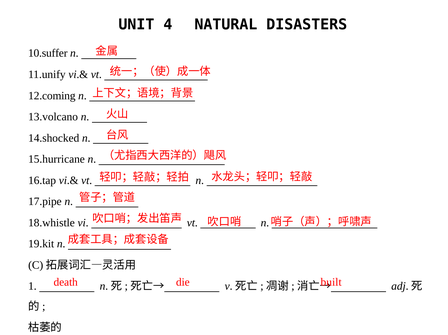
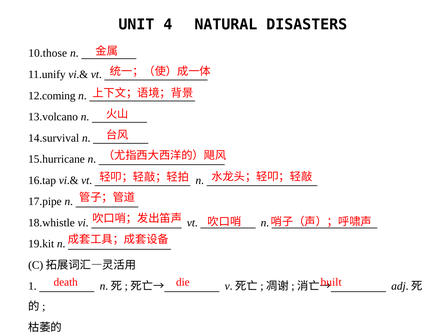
10.suffer: 10.suffer -> 10.those
14.shocked: 14.shocked -> 14.survival
